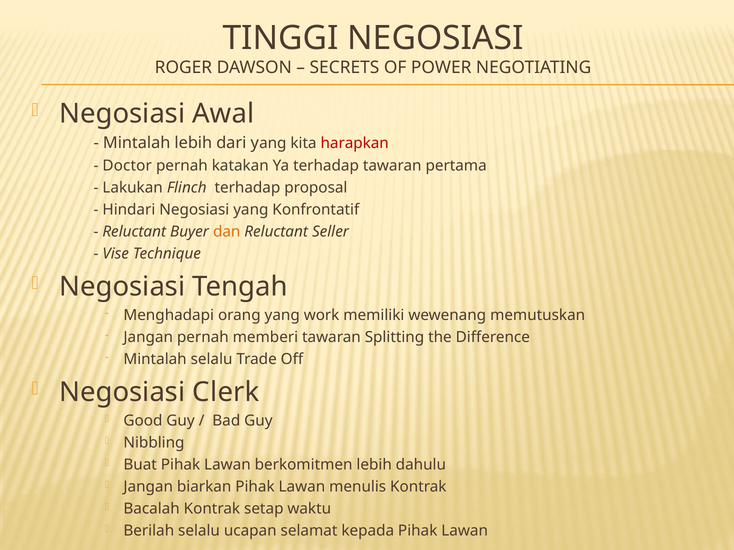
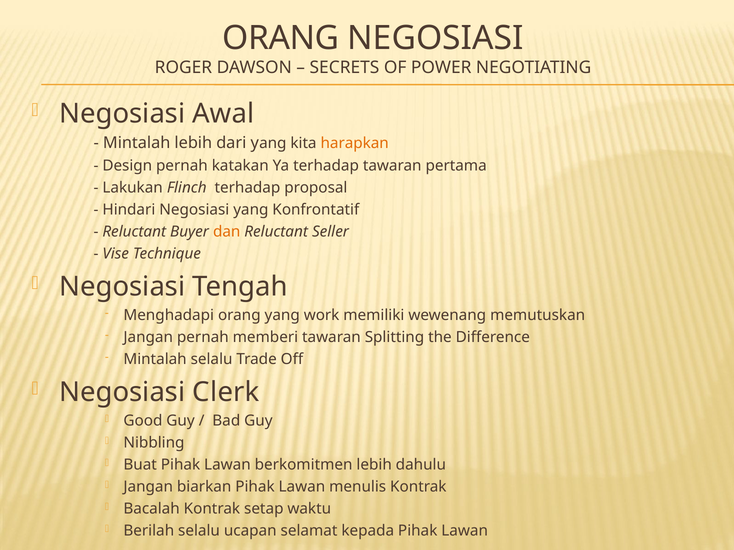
TINGGI at (281, 38): TINGGI -> ORANG
harapkan colour: red -> orange
Doctor: Doctor -> Design
